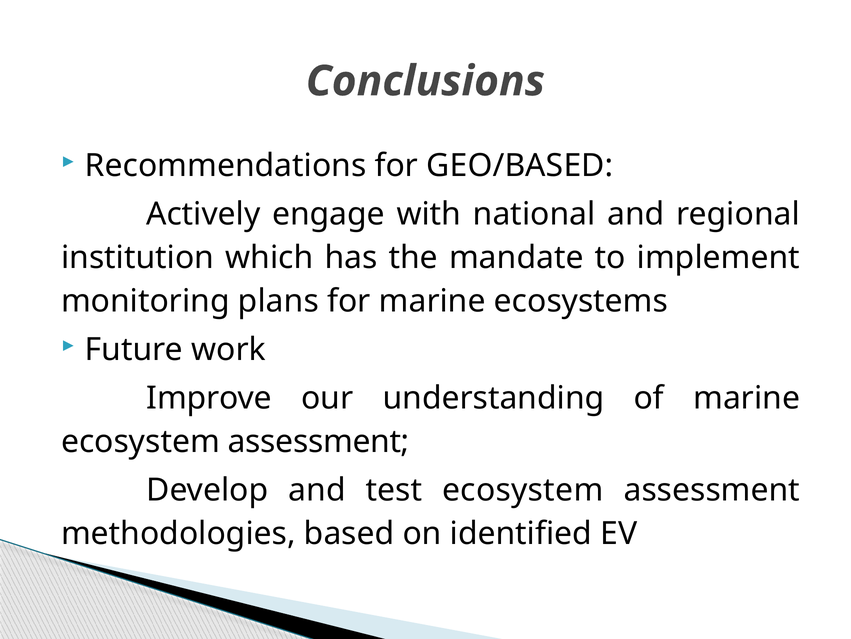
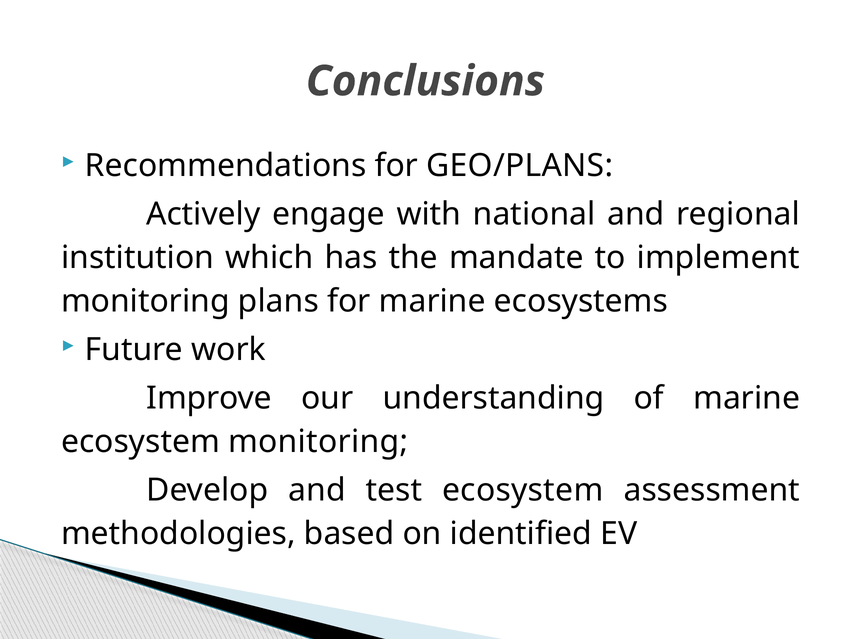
GEO/BASED: GEO/BASED -> GEO/PLANS
assessment at (319, 441): assessment -> monitoring
